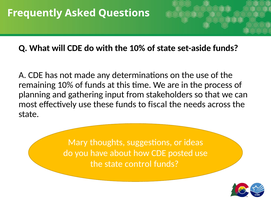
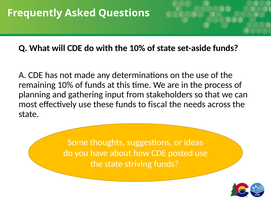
Mary: Mary -> Some
control: control -> striving
